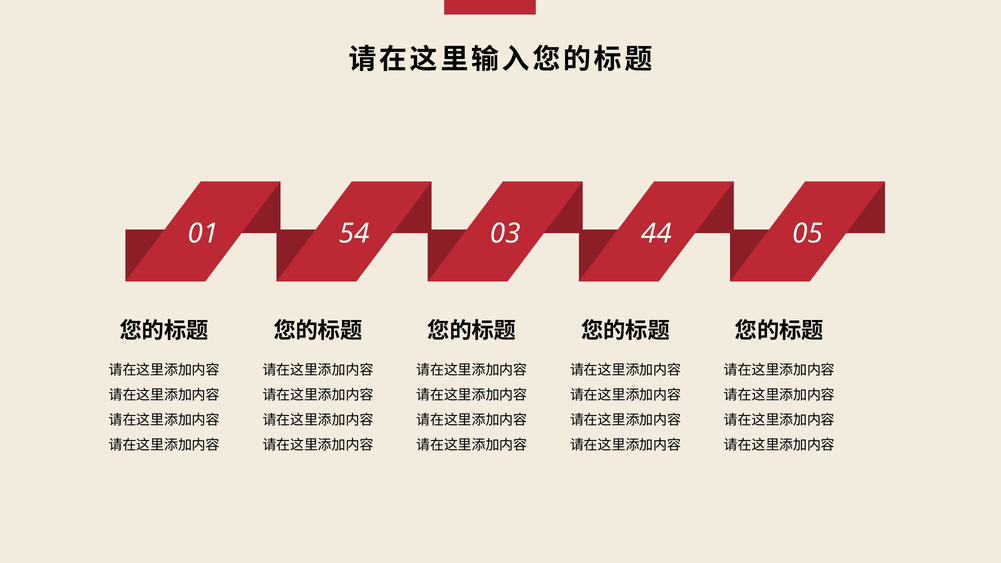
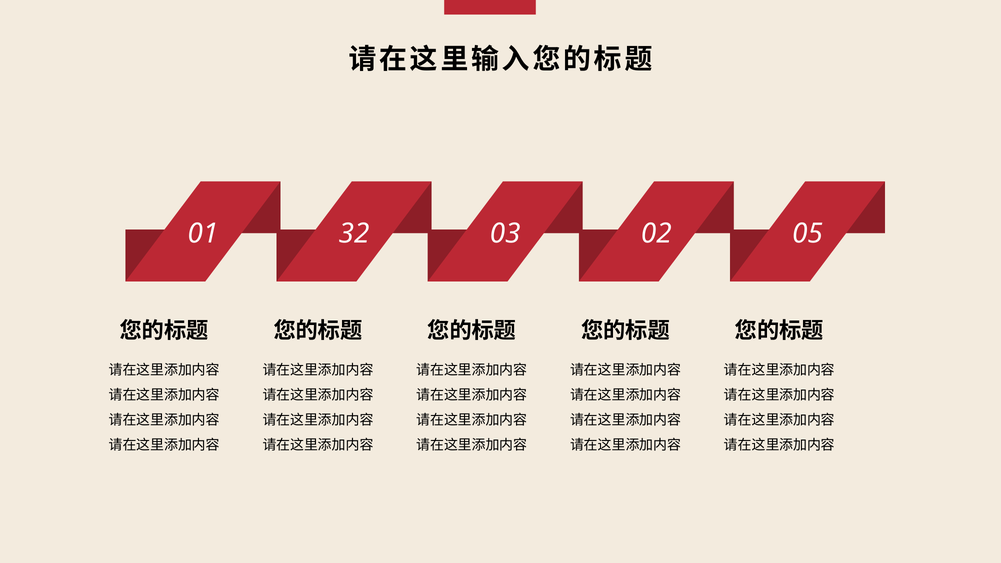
54: 54 -> 32
44: 44 -> 02
